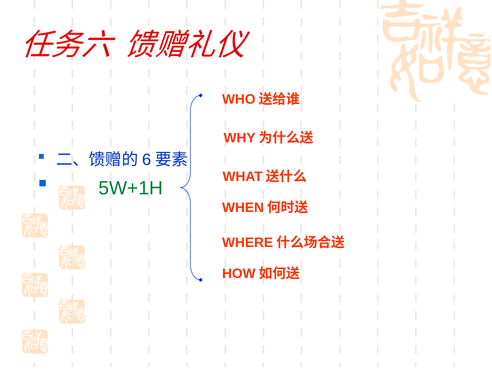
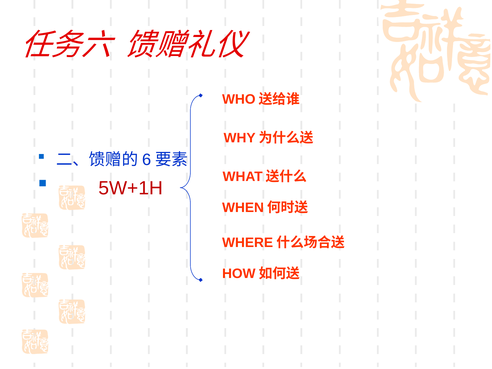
5W+1H colour: green -> red
